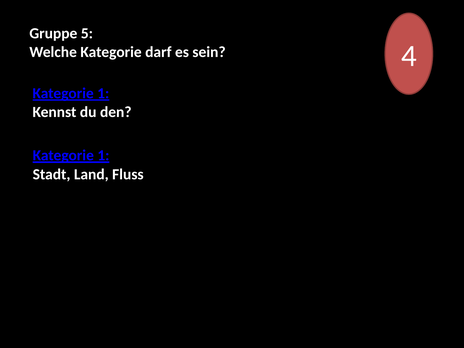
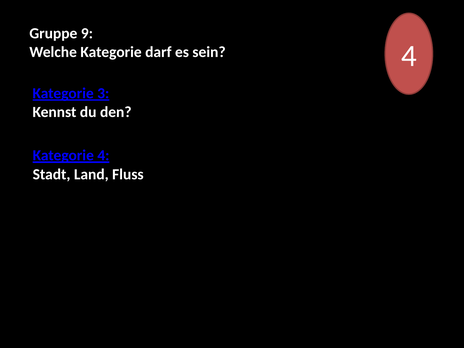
5: 5 -> 9
1 at (103, 93): 1 -> 3
1 at (103, 155): 1 -> 4
